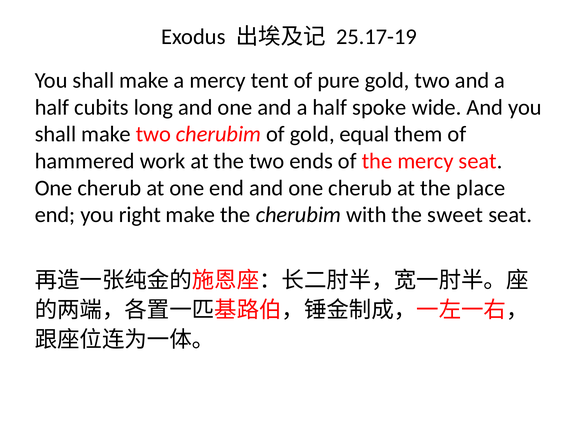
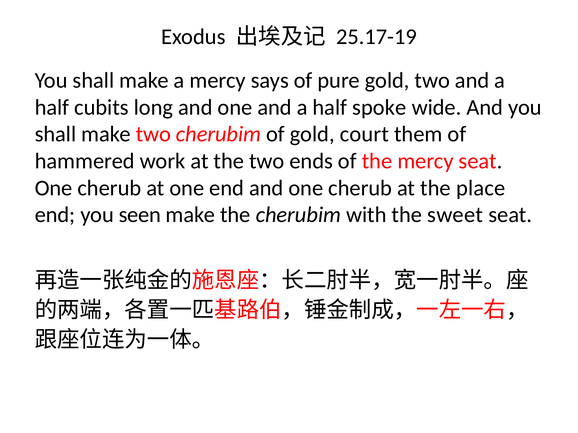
tent: tent -> says
equal: equal -> court
right: right -> seen
